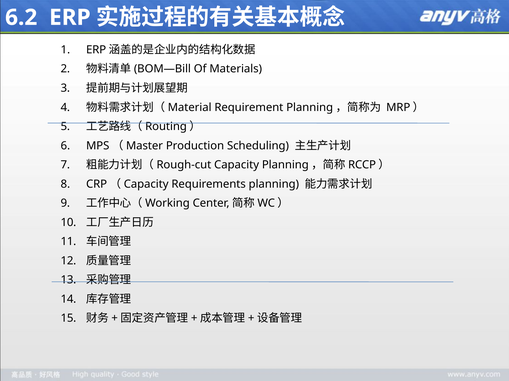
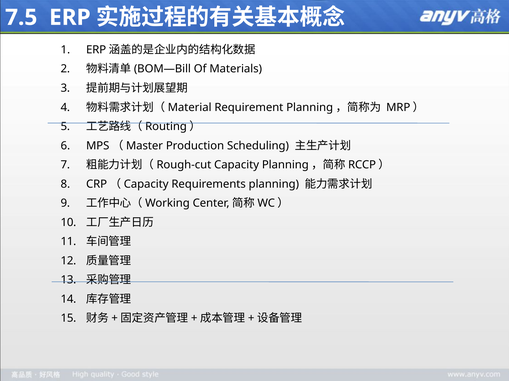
6.2: 6.2 -> 7.5
